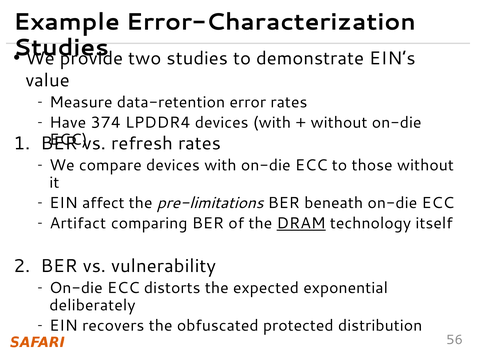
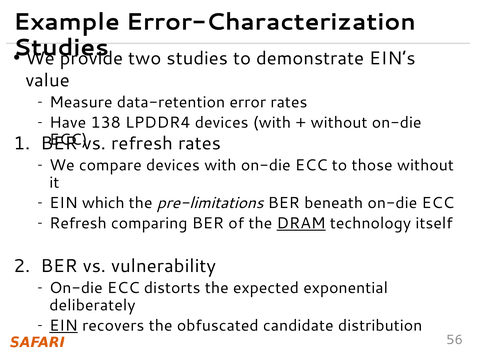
374: 374 -> 138
affect: affect -> which
Artifact at (78, 224): Artifact -> Refresh
EIN at (64, 326) underline: none -> present
protected: protected -> candidate
